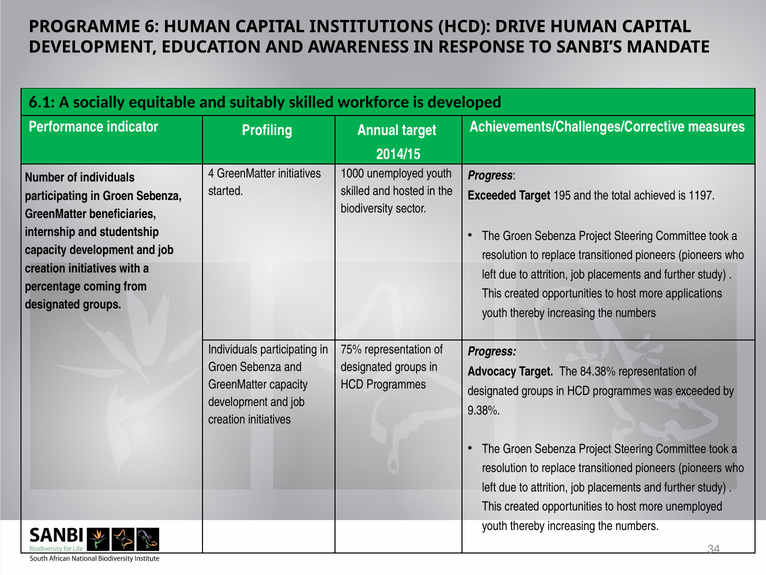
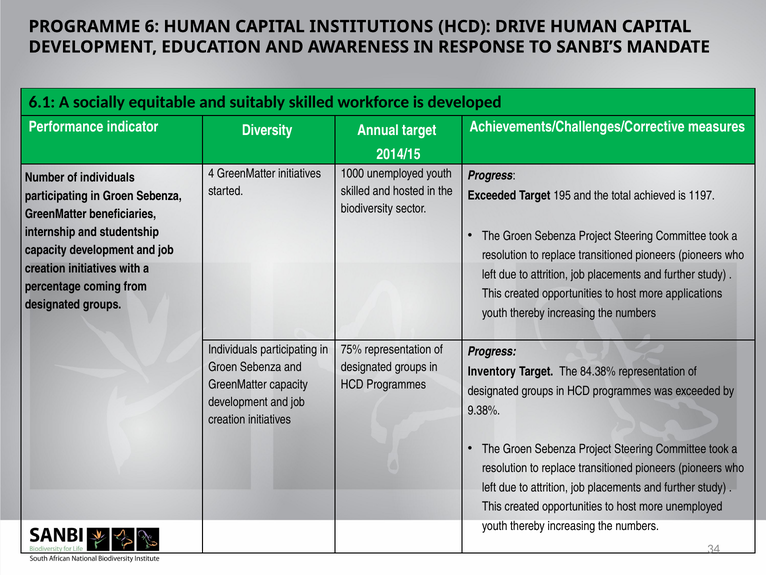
Profiling: Profiling -> Diversity
Advocacy: Advocacy -> Inventory
